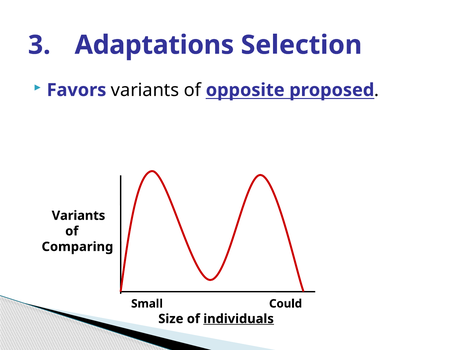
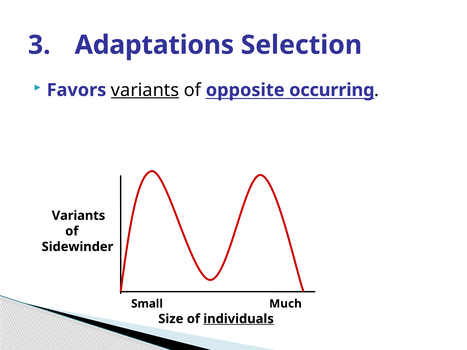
variants at (145, 90) underline: none -> present
proposed: proposed -> occurring
Comparing: Comparing -> Sidewinder
Could: Could -> Much
